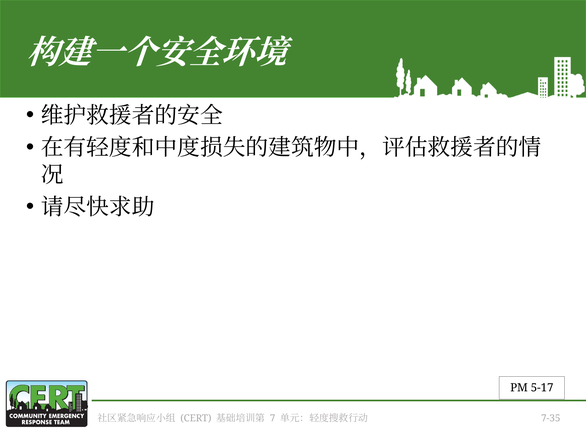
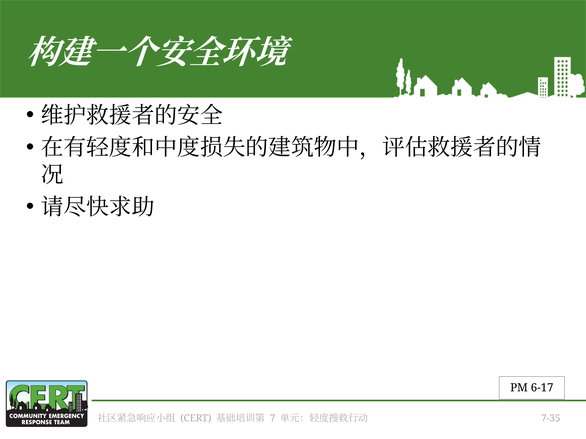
5-17: 5-17 -> 6-17
